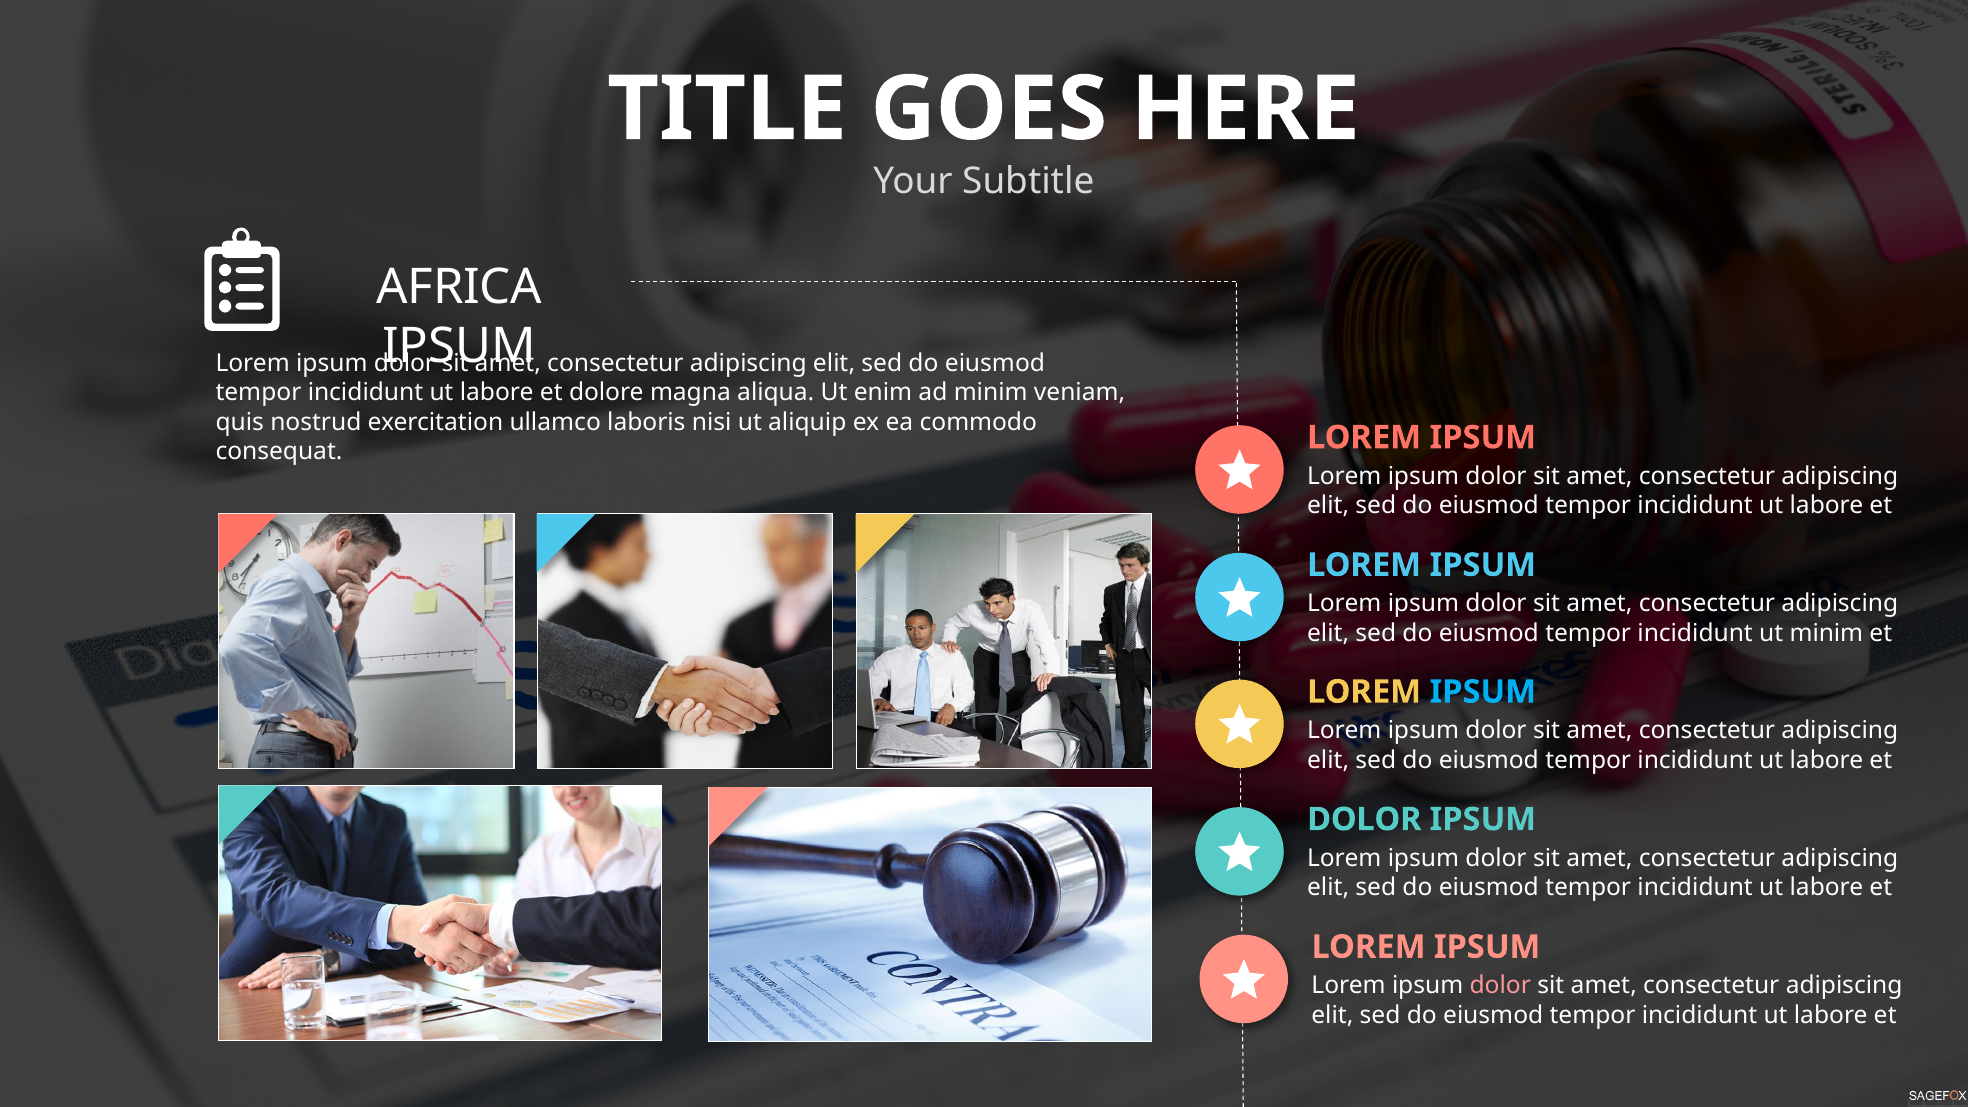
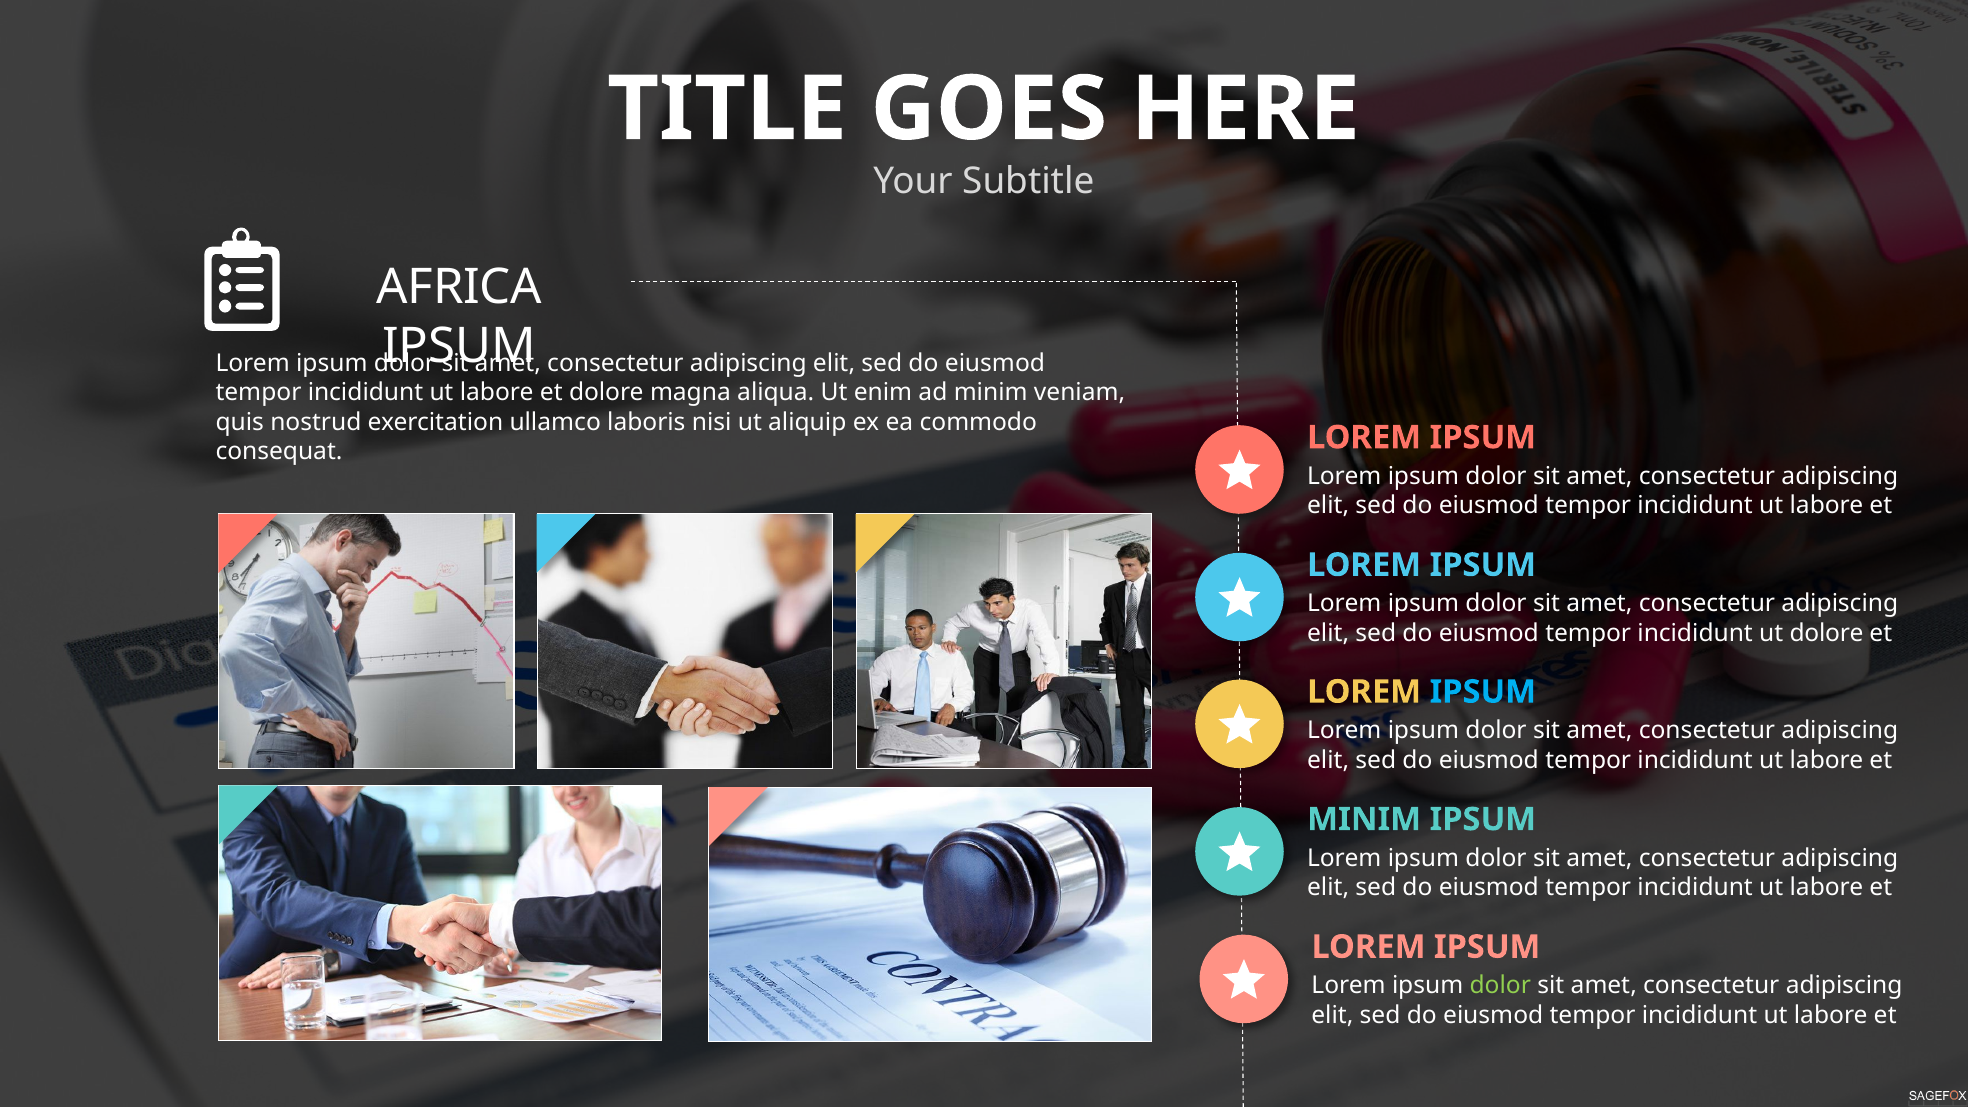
ut minim: minim -> dolore
DOLOR at (1364, 819): DOLOR -> MINIM
dolor at (1500, 986) colour: pink -> light green
